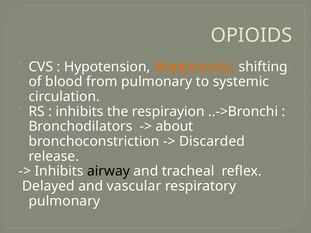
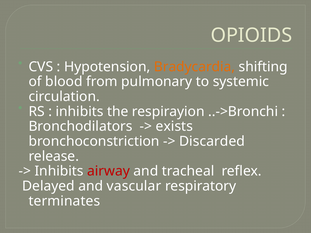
about: about -> exists
airway colour: black -> red
pulmonary at (64, 201): pulmonary -> terminates
